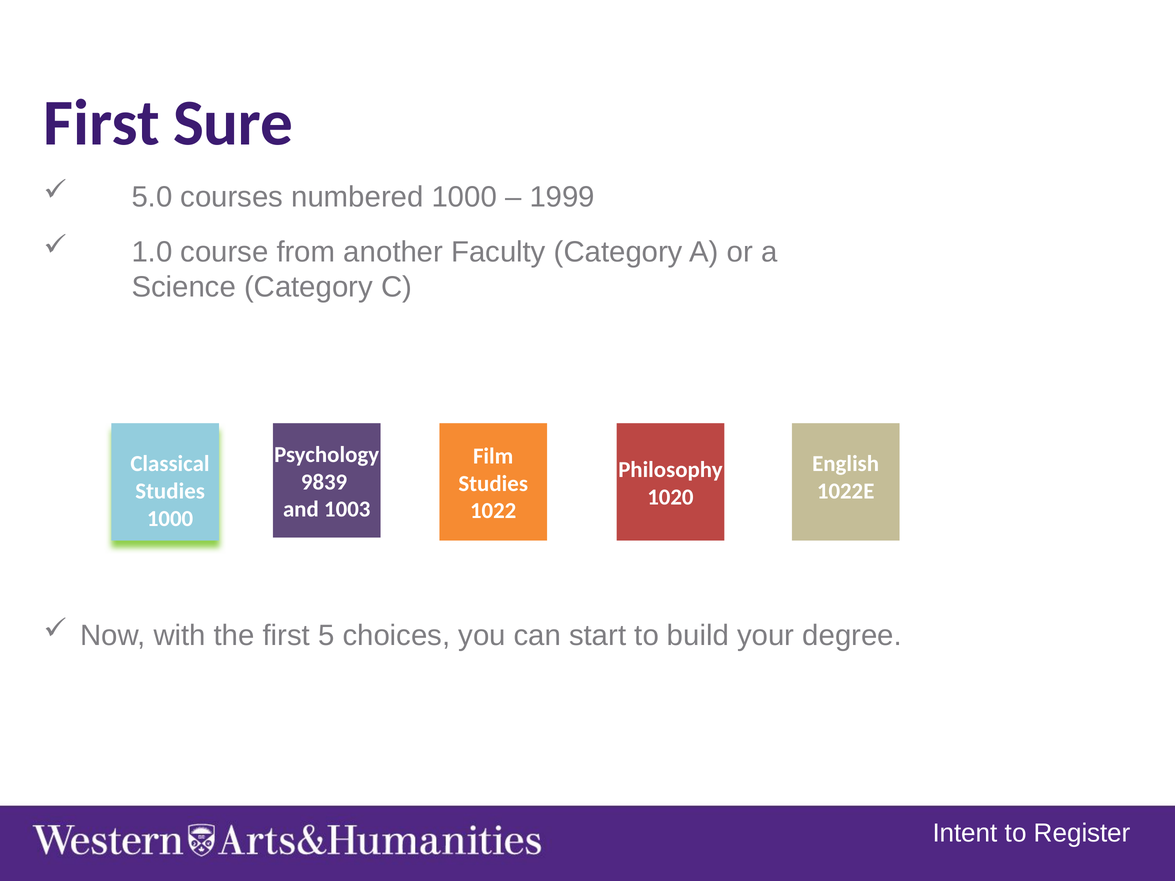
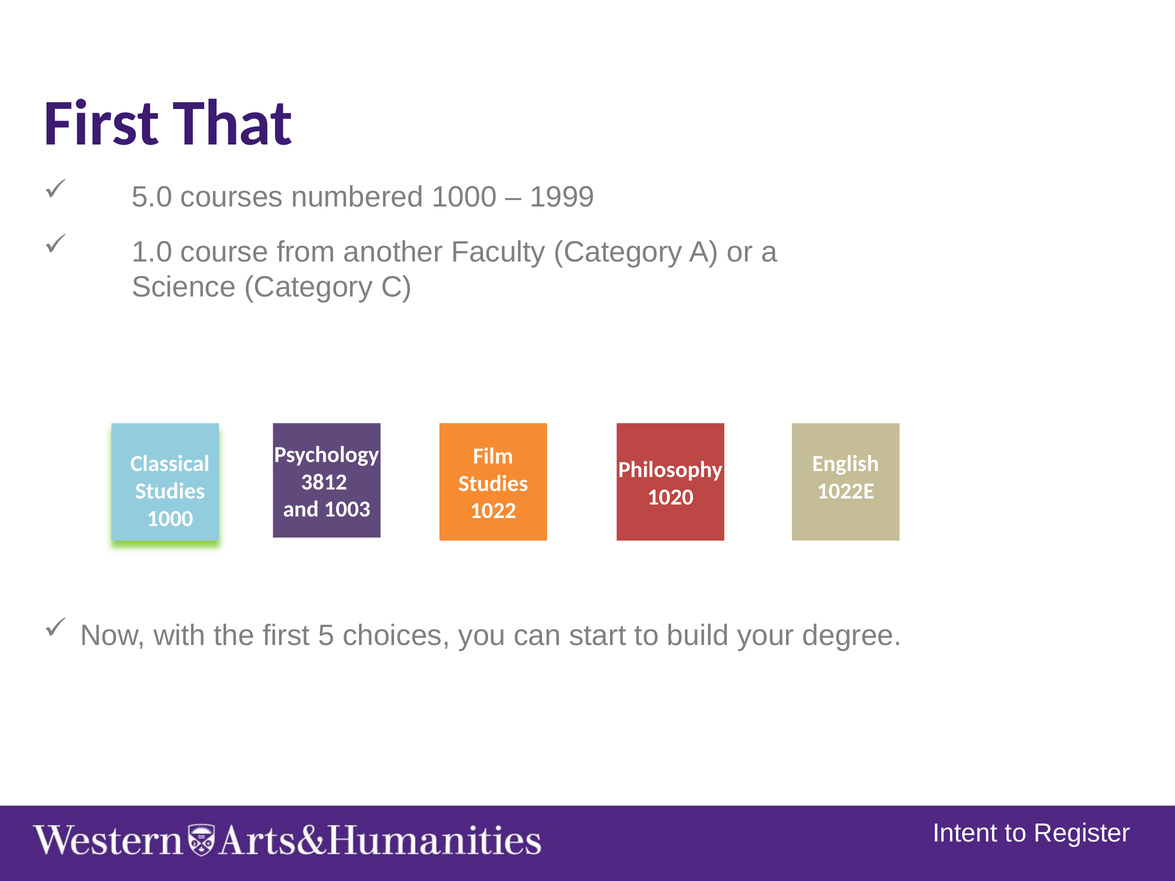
Sure: Sure -> That
9839: 9839 -> 3812
